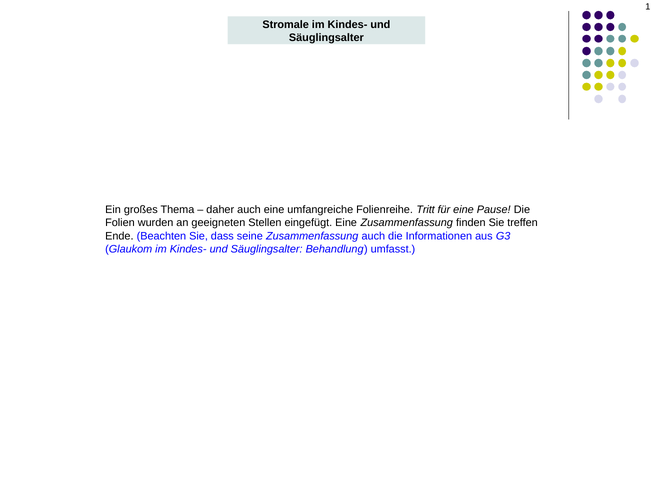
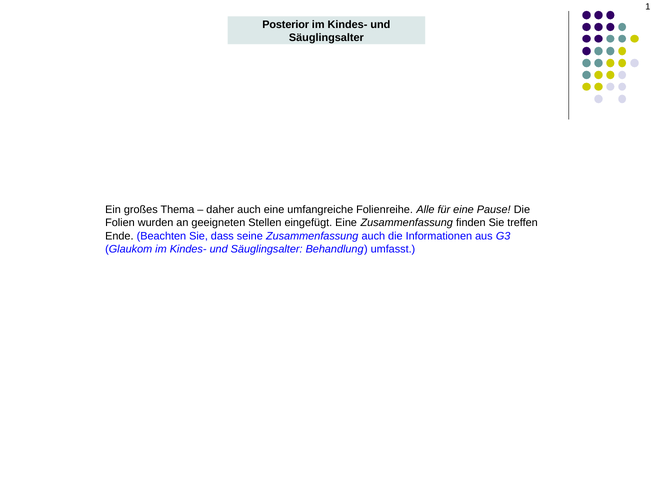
Stromale: Stromale -> Posterior
Tritt: Tritt -> Alle
